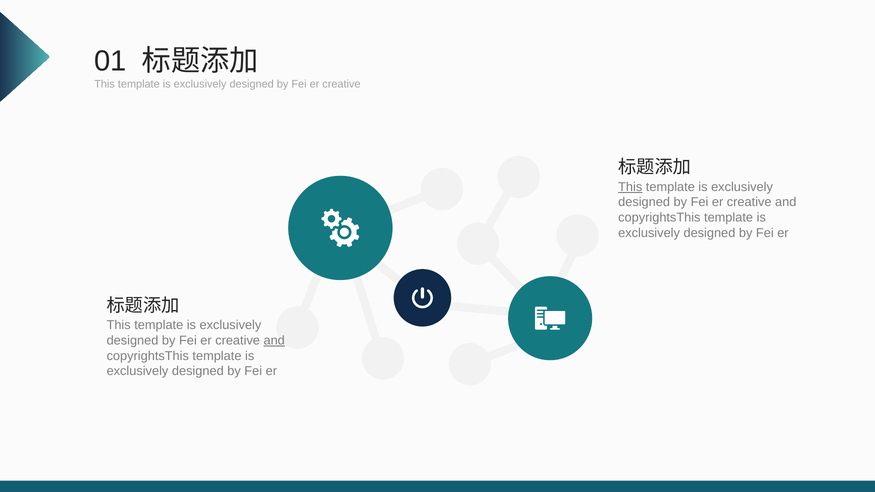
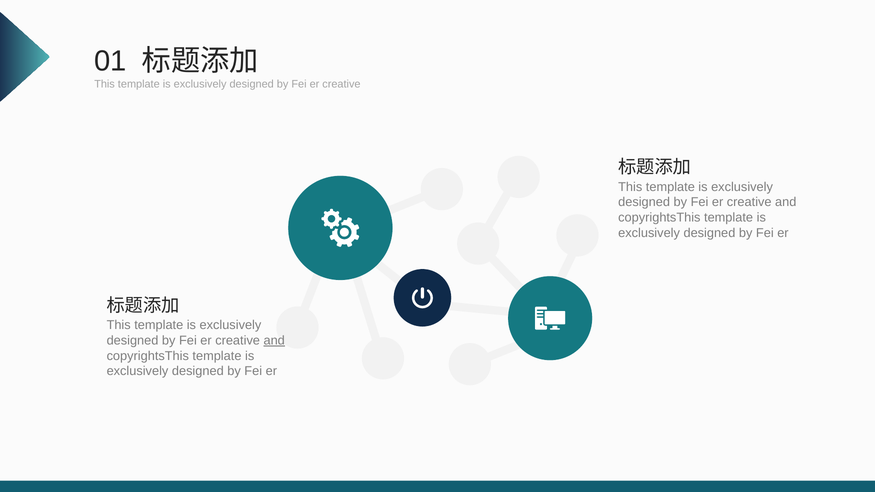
This at (630, 187) underline: present -> none
